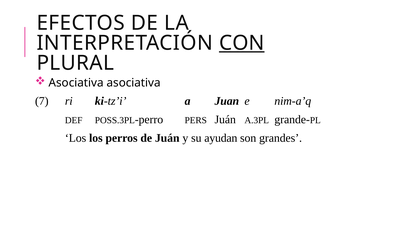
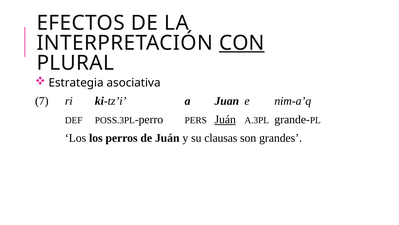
Asociativa at (76, 83): Asociativa -> Estrategia
Juán at (225, 119) underline: none -> present
ayudan: ayudan -> clausas
